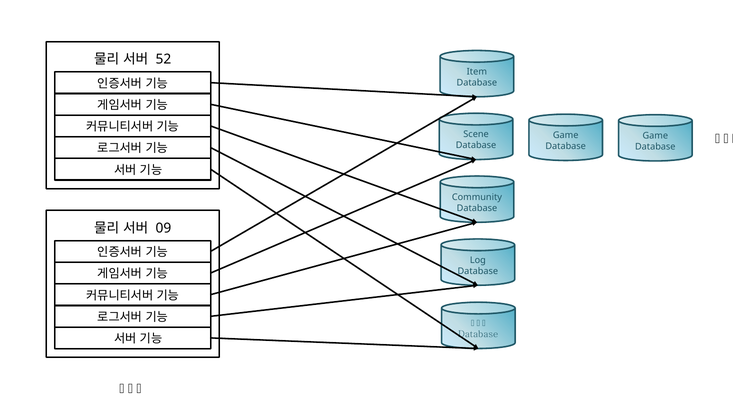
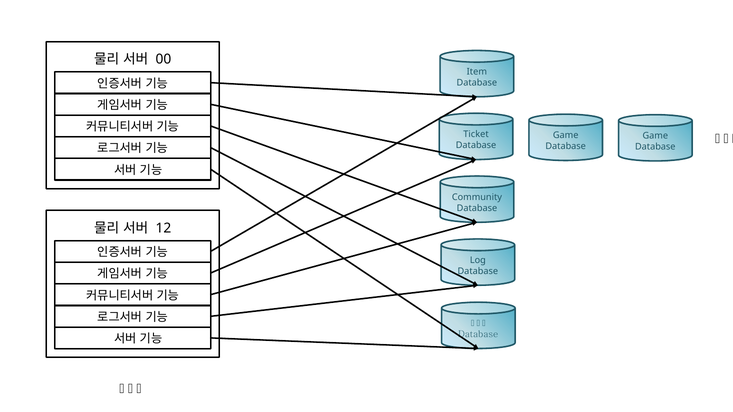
52: 52 -> 00
Scene: Scene -> Ticket
09: 09 -> 12
